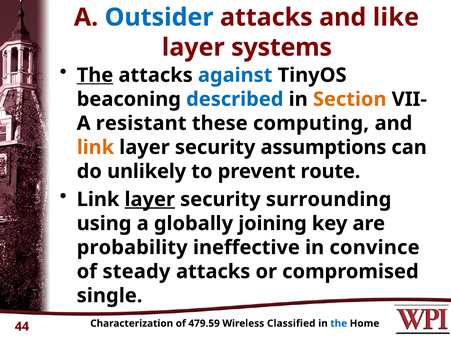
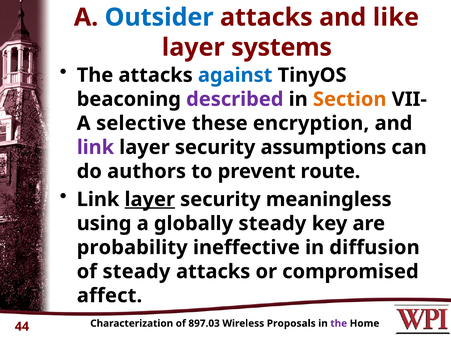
The at (95, 75) underline: present -> none
described colour: blue -> purple
resistant: resistant -> selective
computing: computing -> encryption
link at (95, 147) colour: orange -> purple
unlikely: unlikely -> authors
surrounding: surrounding -> meaningless
globally joining: joining -> steady
convince: convince -> diffusion
single: single -> affect
479.59: 479.59 -> 897.03
Classified: Classified -> Proposals
the at (339, 324) colour: blue -> purple
